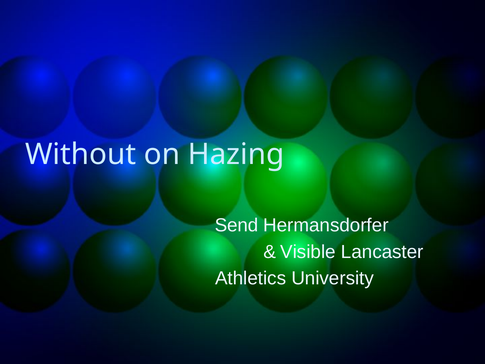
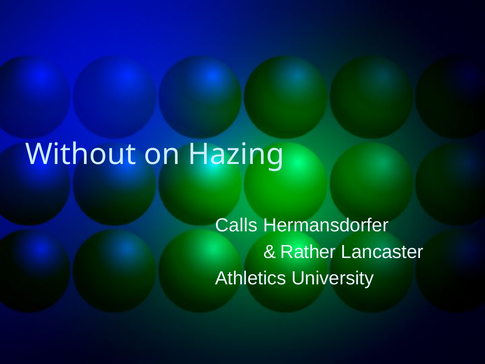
Send: Send -> Calls
Visible: Visible -> Rather
